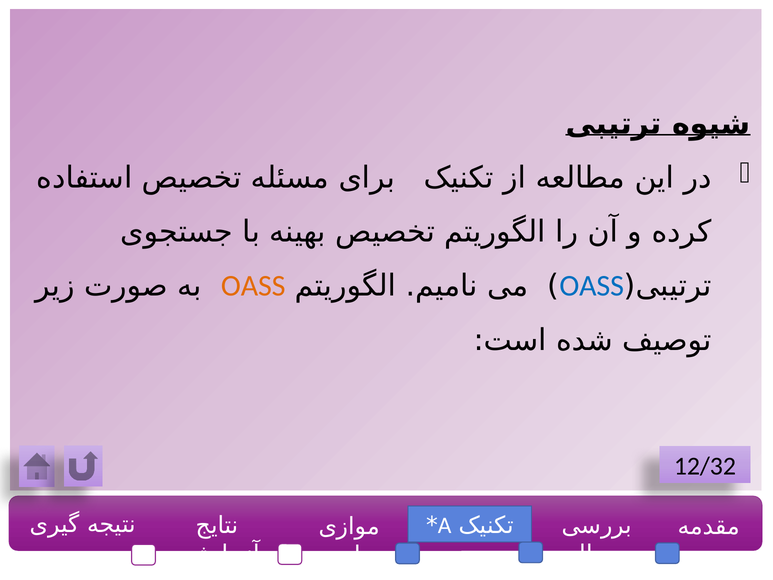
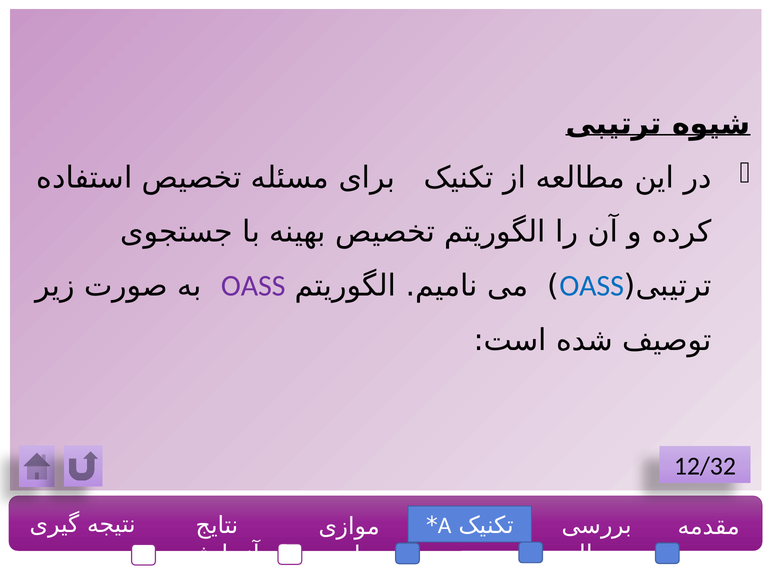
OASS at (253, 286) colour: orange -> purple
